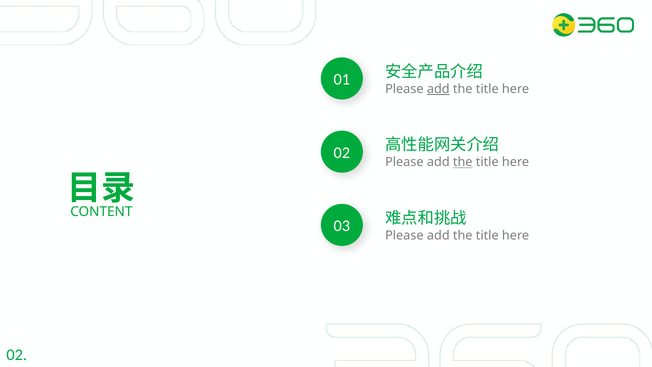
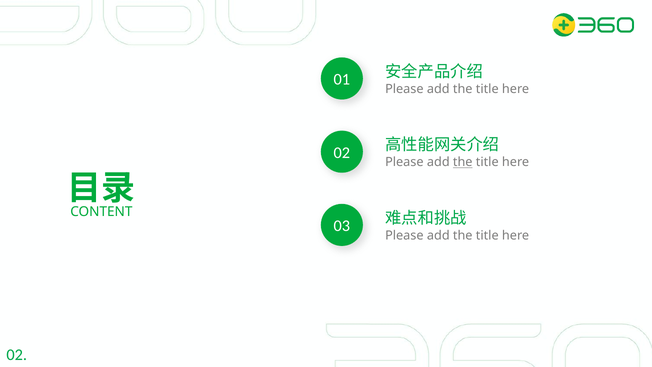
add at (438, 89) underline: present -> none
